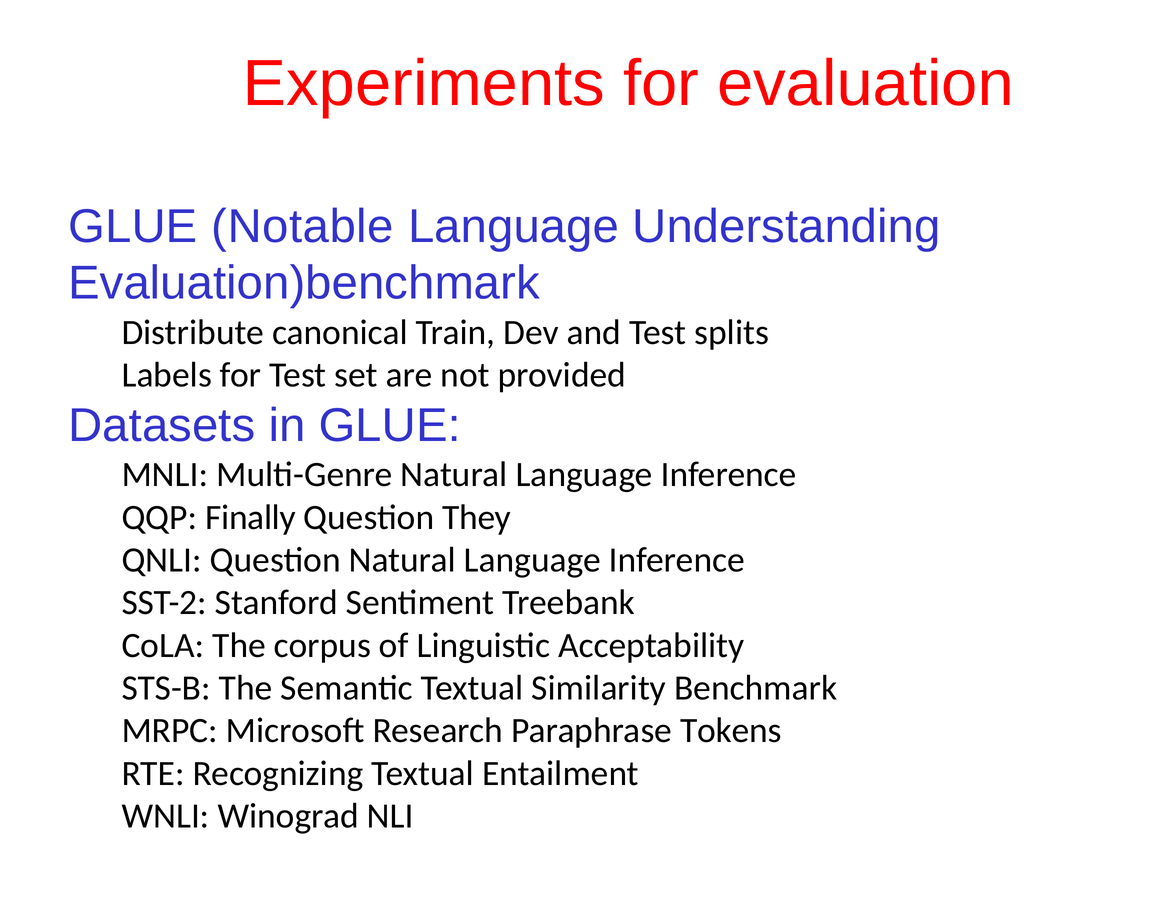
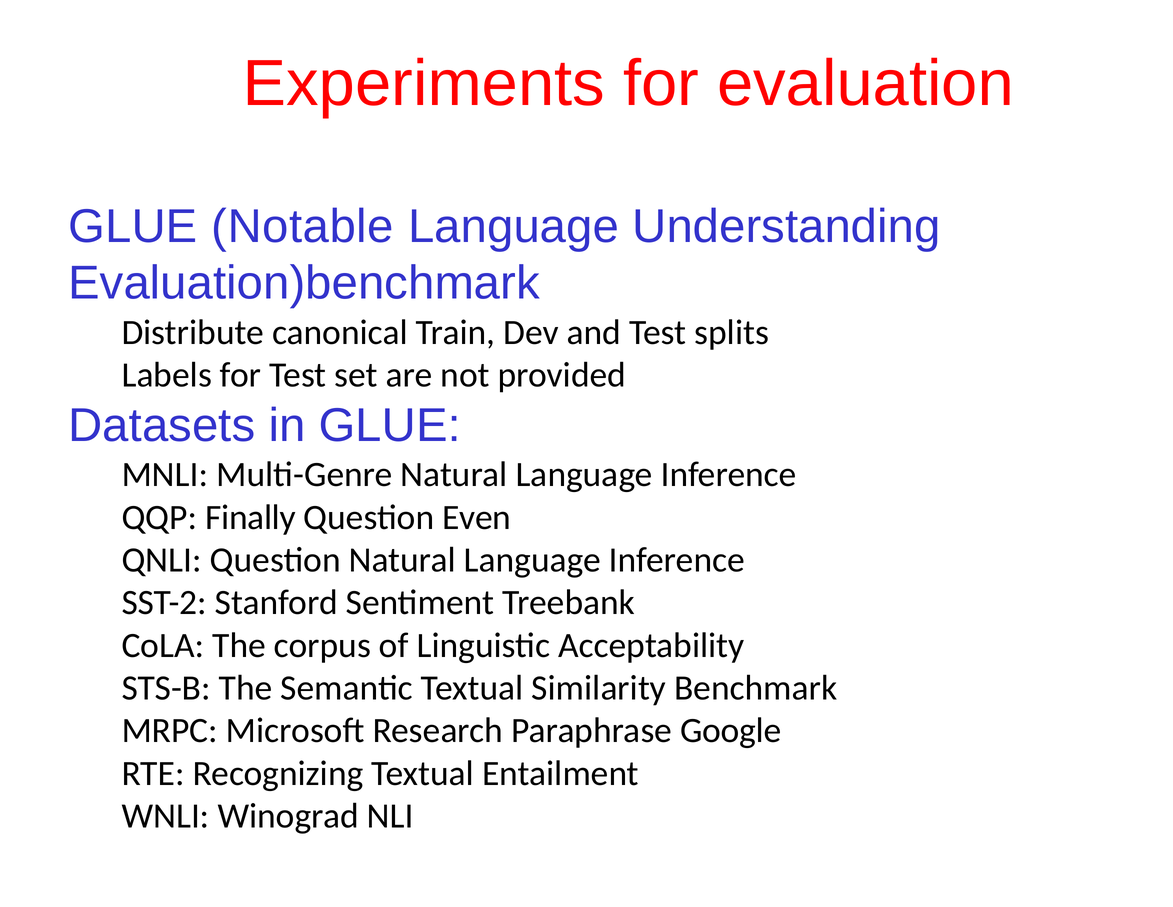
They: They -> Even
Tokens: Tokens -> Google
